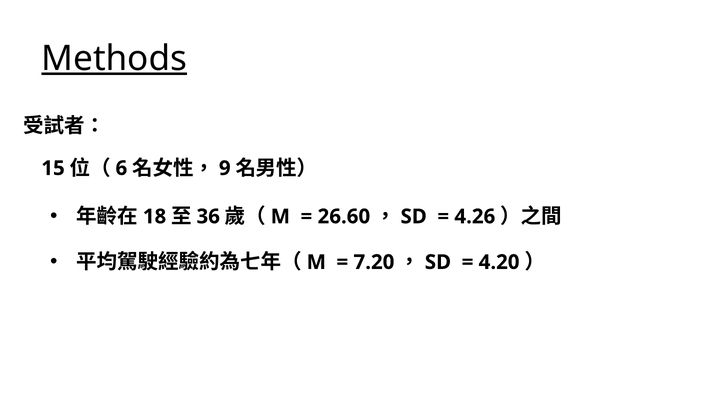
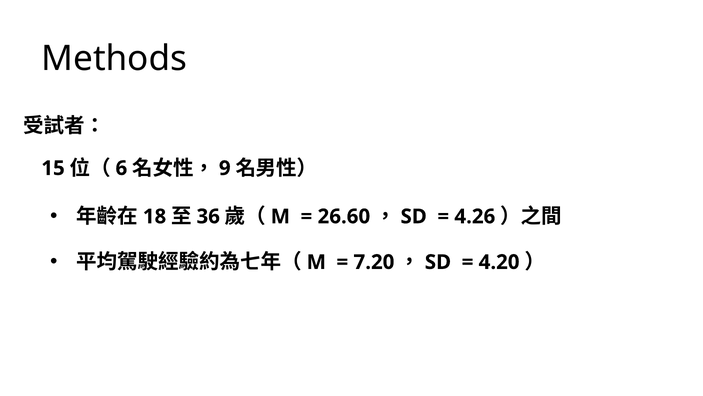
Methods underline: present -> none
